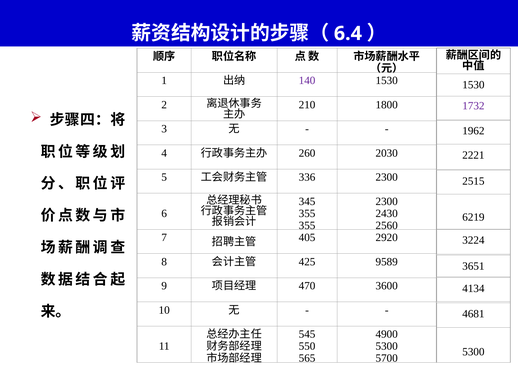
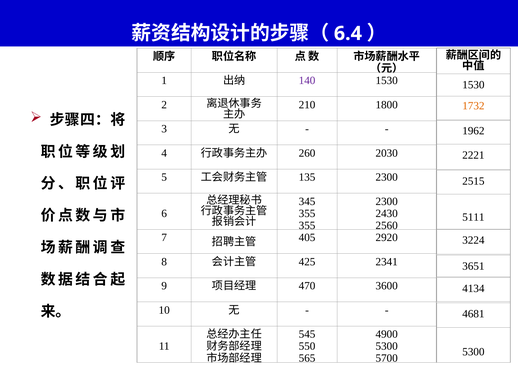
1732 colour: purple -> orange
336: 336 -> 135
6219: 6219 -> 5111
9589: 9589 -> 2341
